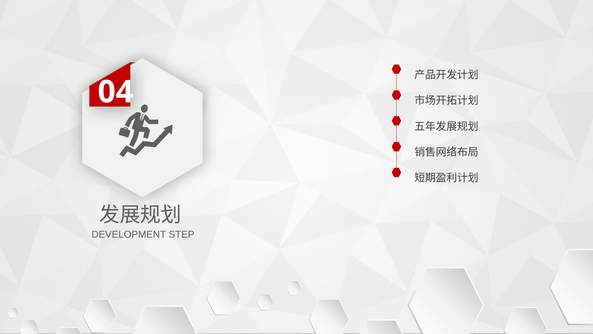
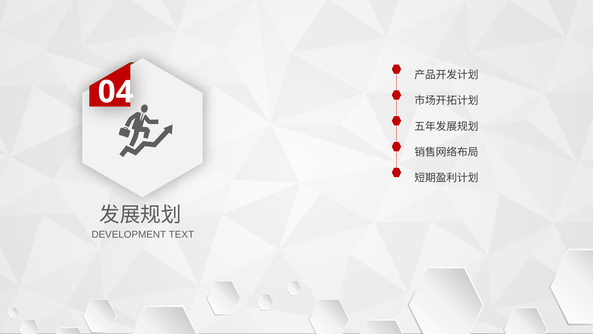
STEP: STEP -> TEXT
